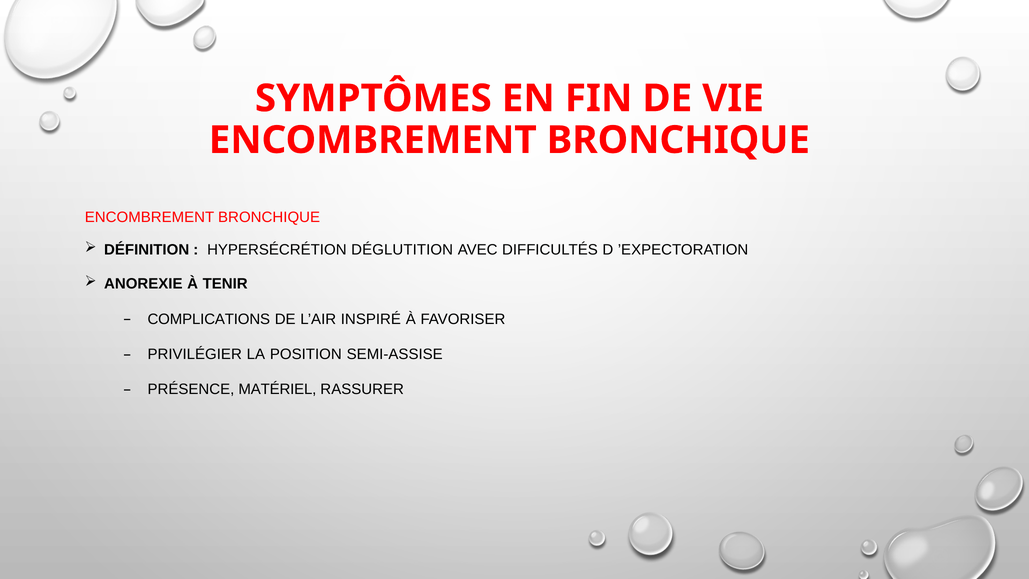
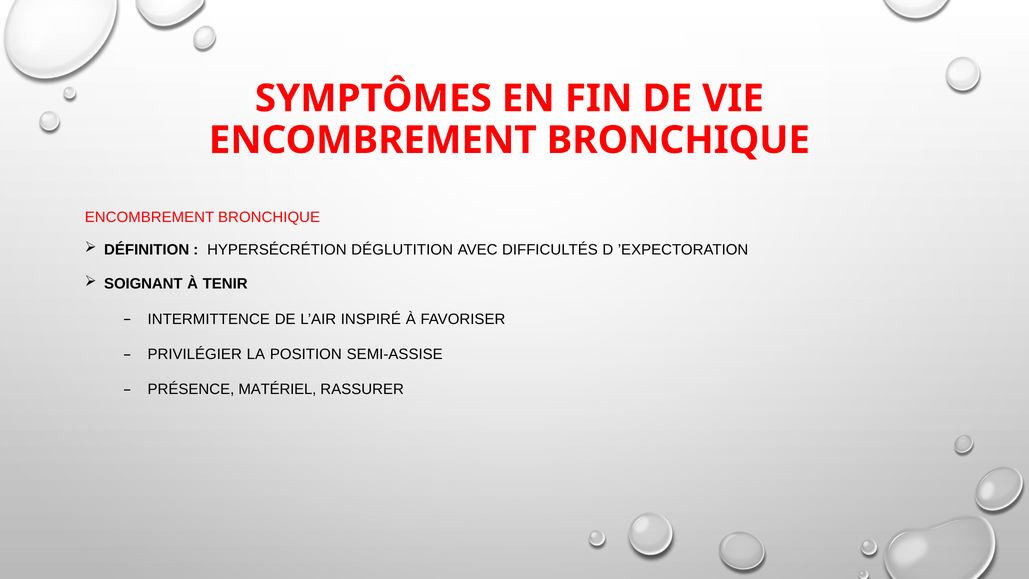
ANOREXIE: ANOREXIE -> SOIGNANT
COMPLICATIONS: COMPLICATIONS -> INTERMITTENCE
